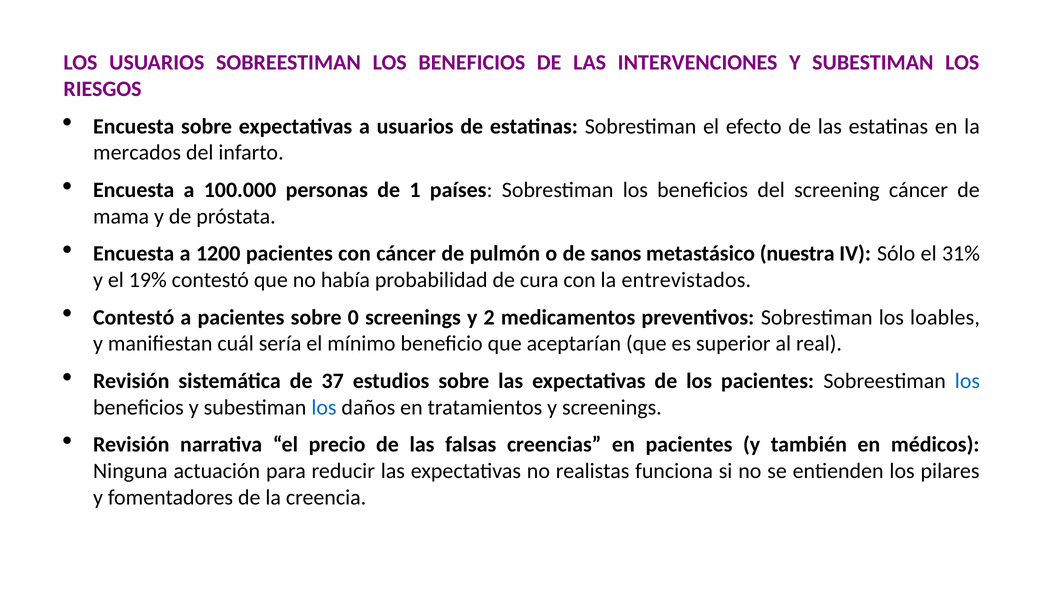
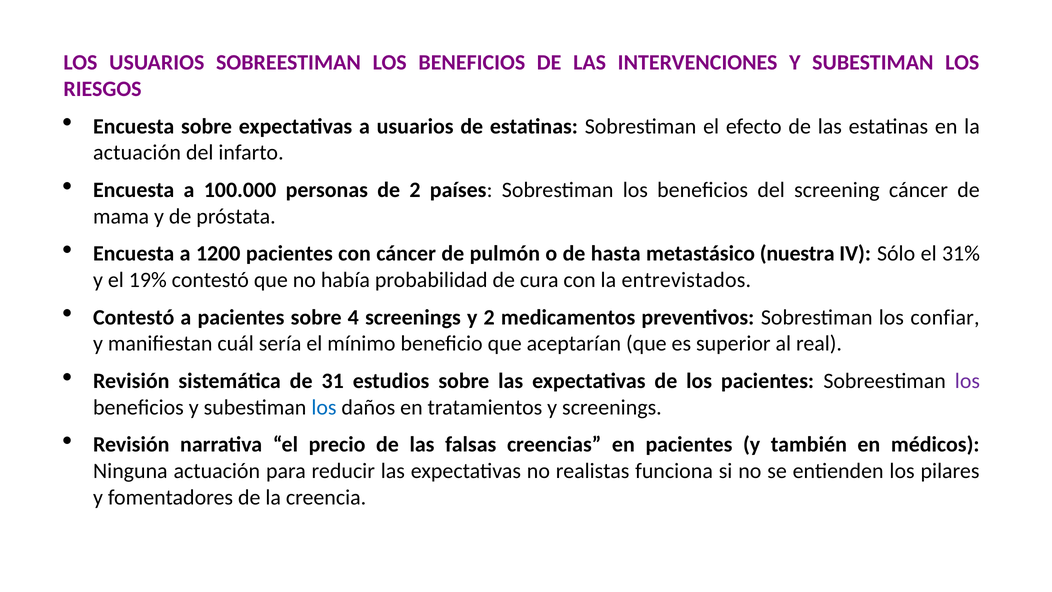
mercados at (137, 153): mercados -> actuación
de 1: 1 -> 2
sanos: sanos -> hasta
0: 0 -> 4
loables: loables -> confiar
37: 37 -> 31
los at (967, 381) colour: blue -> purple
